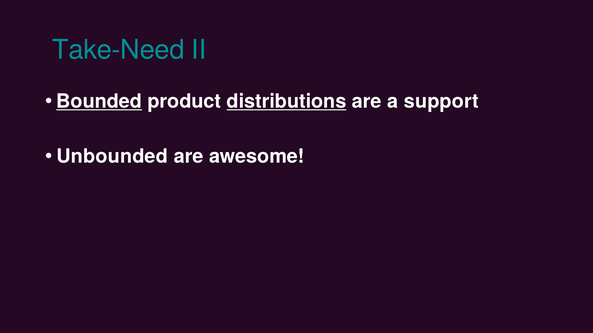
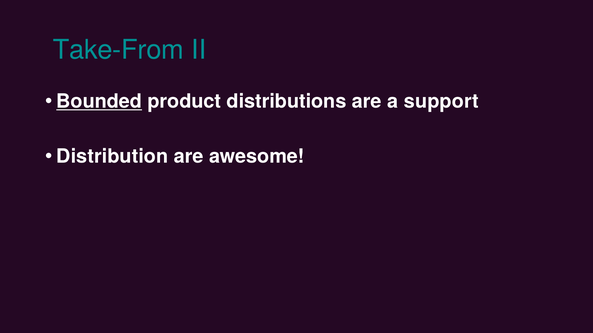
Take-Need: Take-Need -> Take-From
distributions underline: present -> none
Unbounded: Unbounded -> Distribution
